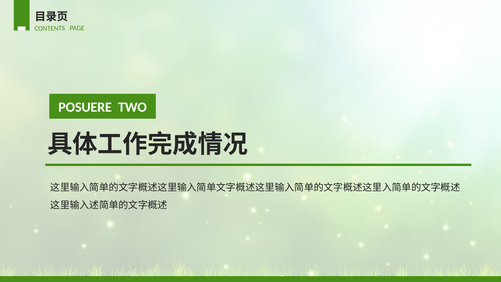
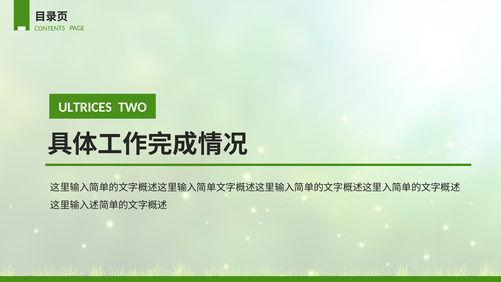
POSUERE: POSUERE -> ULTRICES
